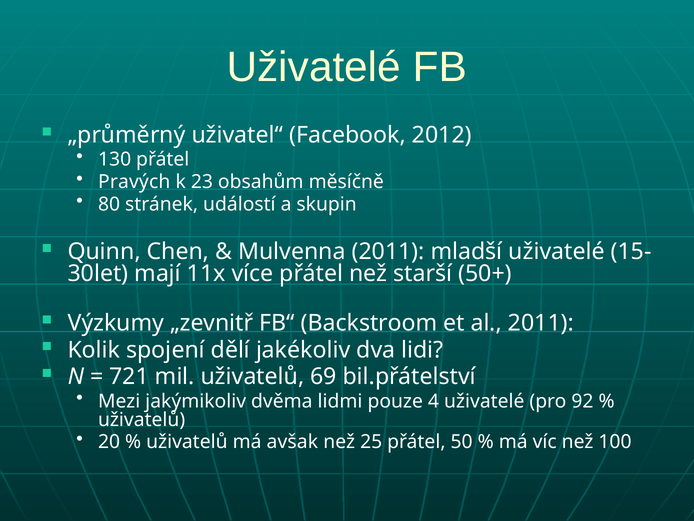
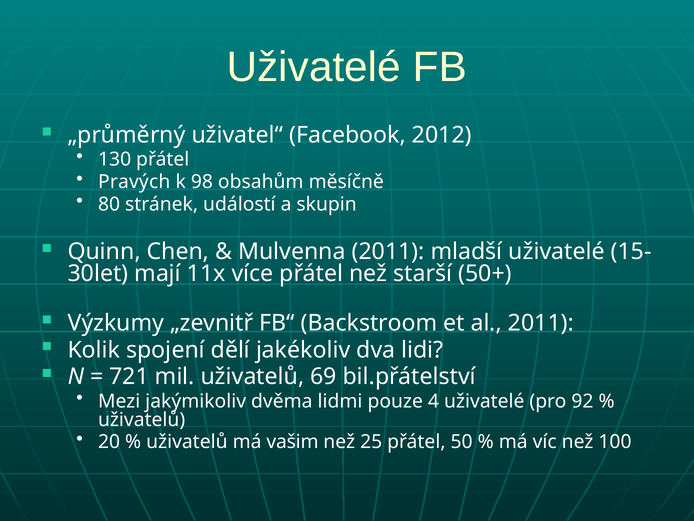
23: 23 -> 98
avšak: avšak -> vašim
